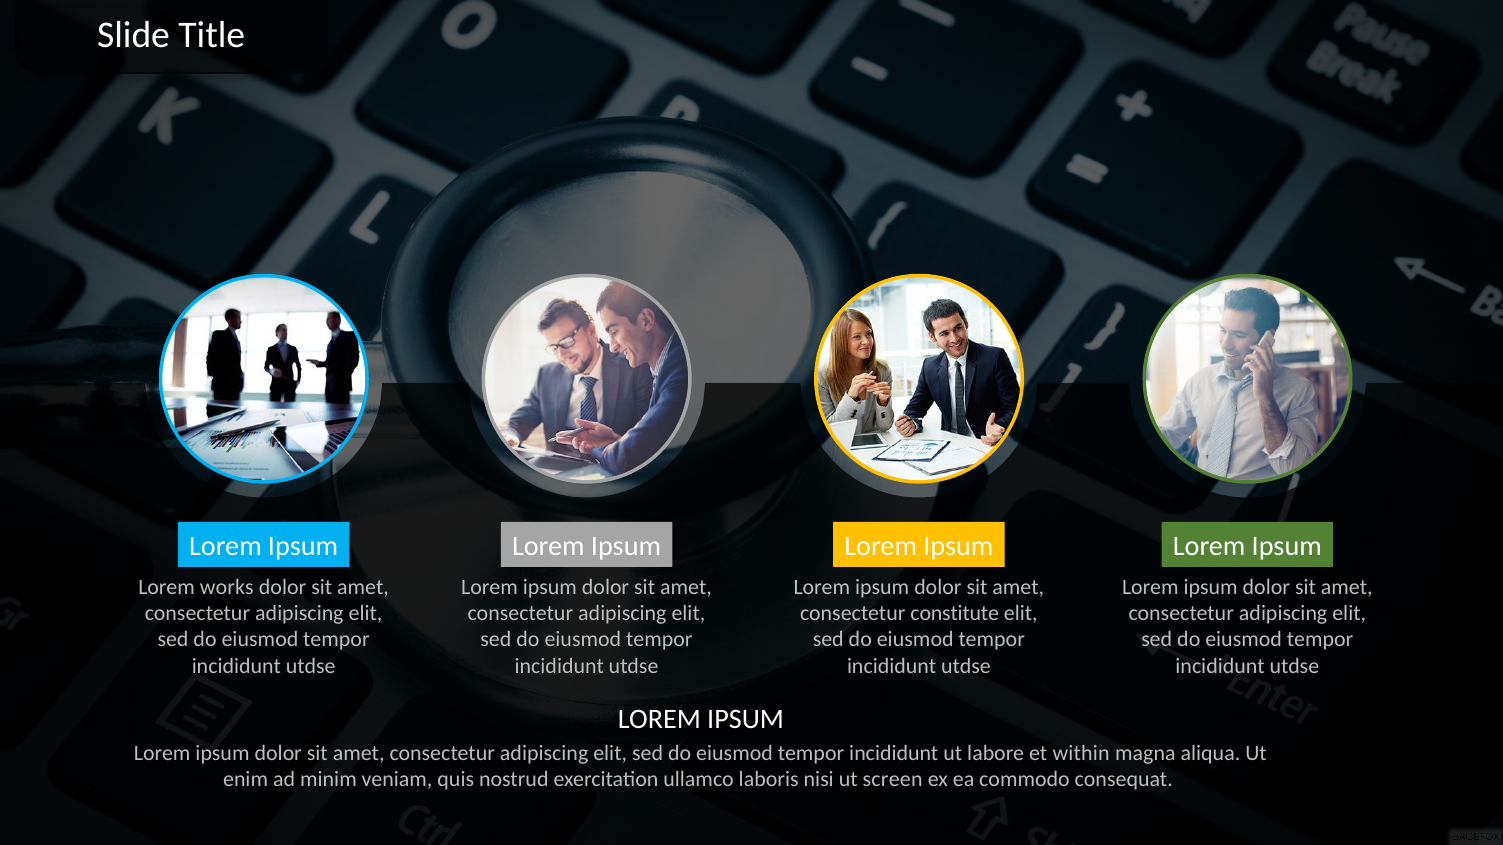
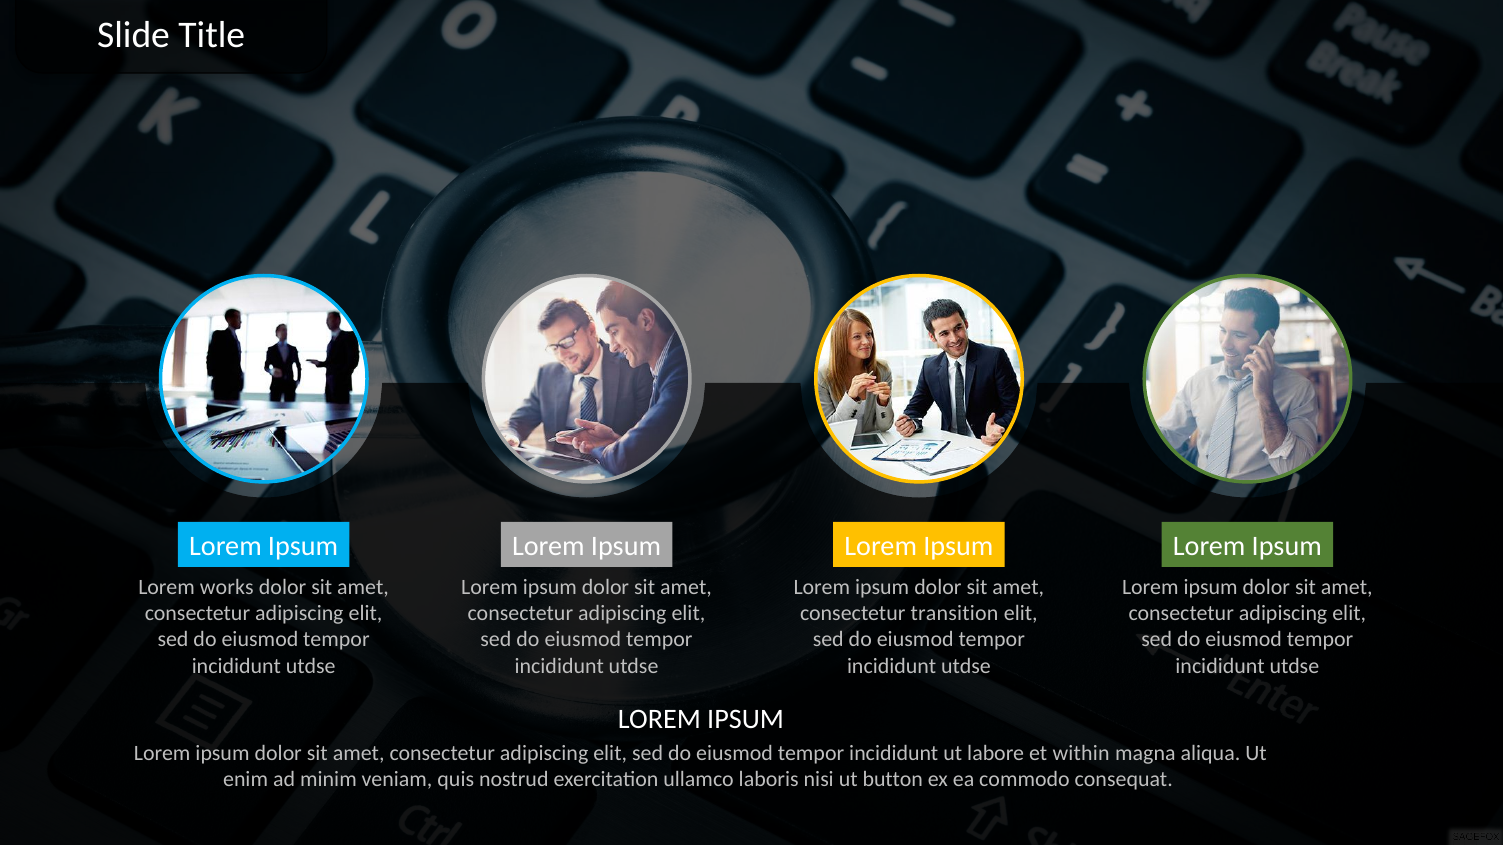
constitute: constitute -> transition
screen: screen -> button
